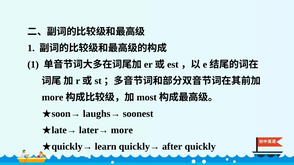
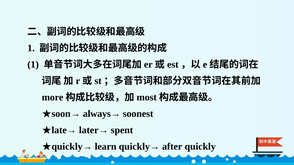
laughs→: laughs→ -> always→
more: more -> spent
